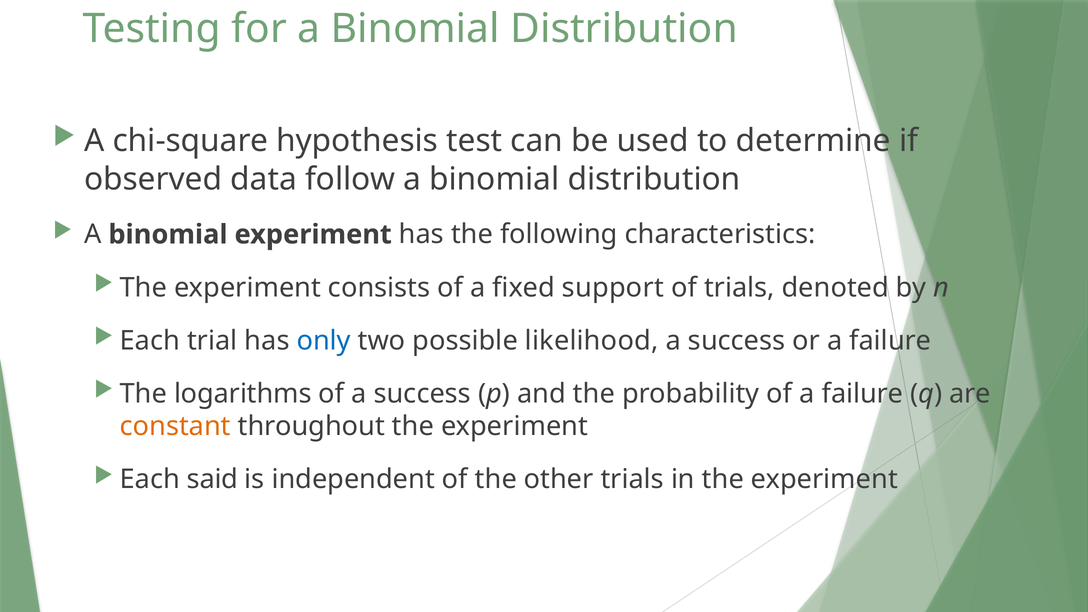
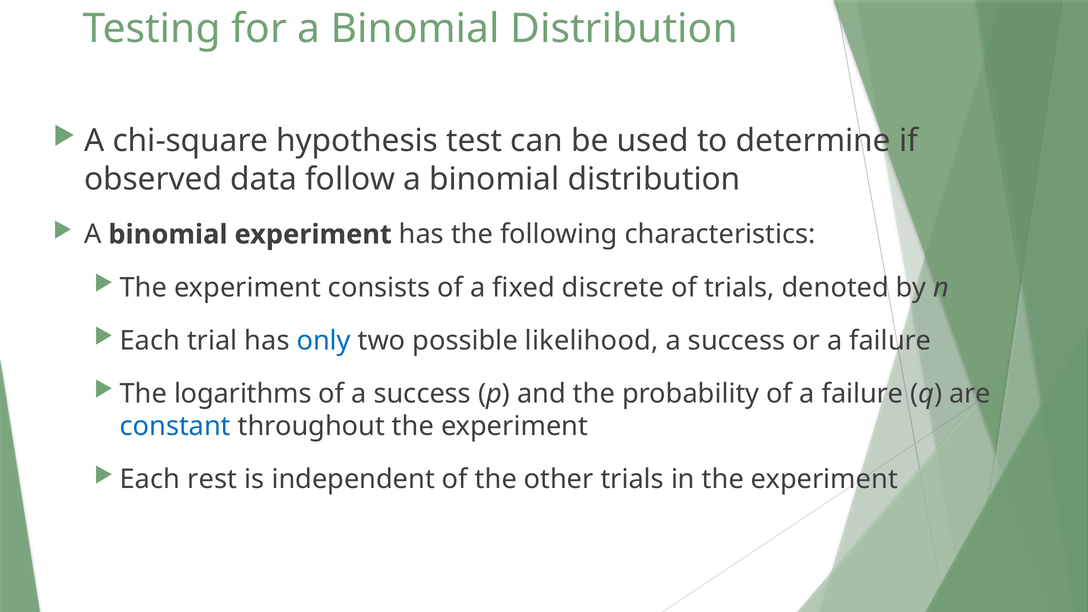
support: support -> discrete
constant colour: orange -> blue
said: said -> rest
